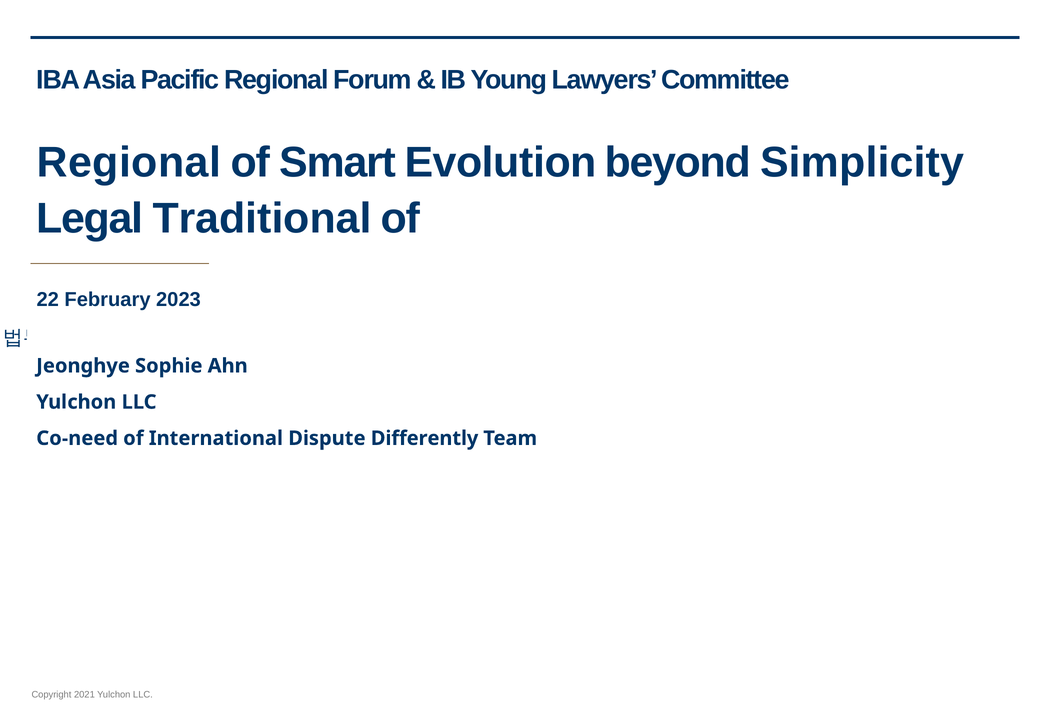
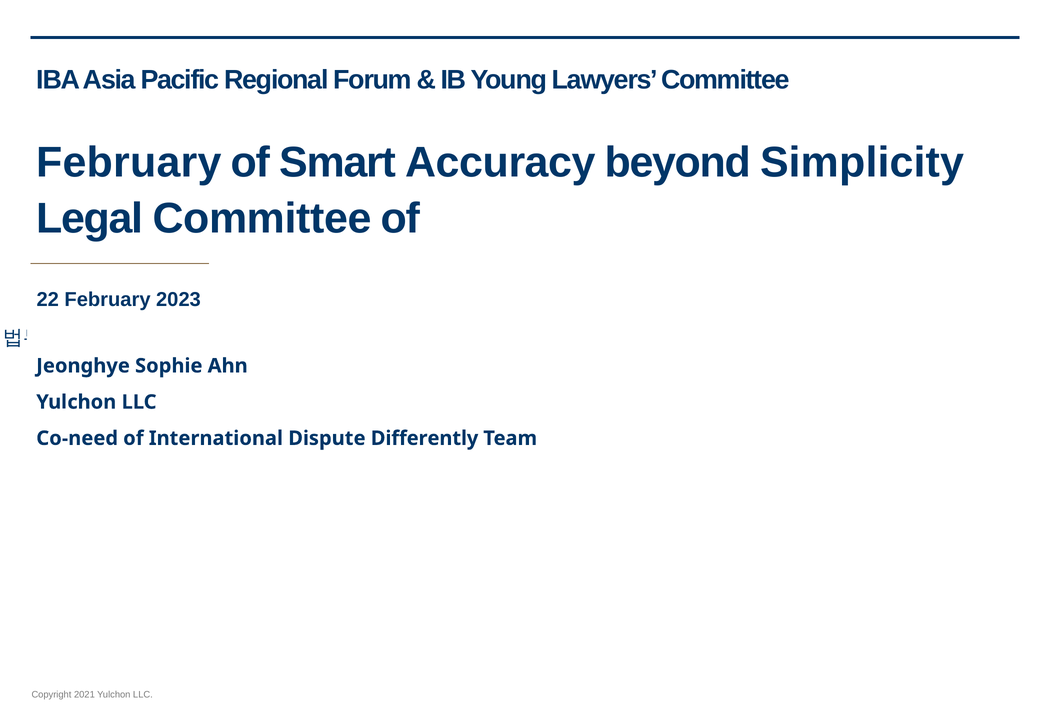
Regional at (129, 162): Regional -> February
Evolution: Evolution -> Accuracy
Legal Traditional: Traditional -> Committee
